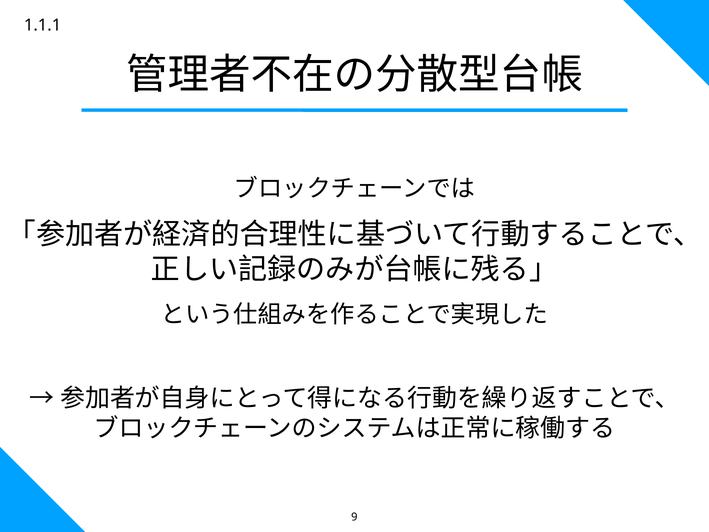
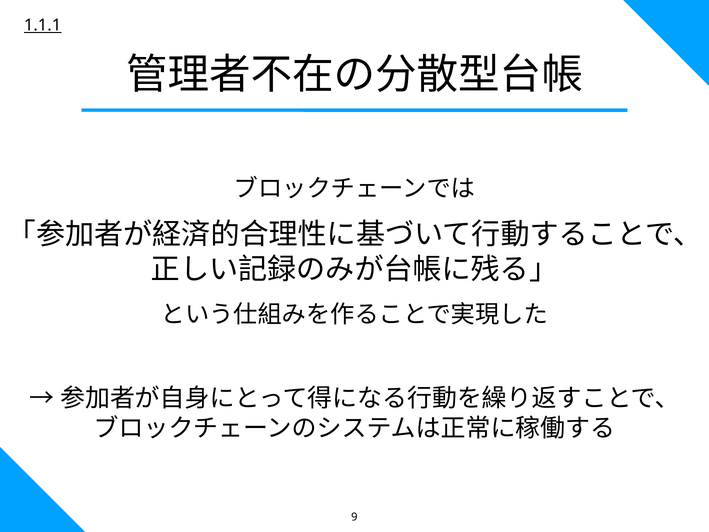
1.1.1 underline: none -> present
